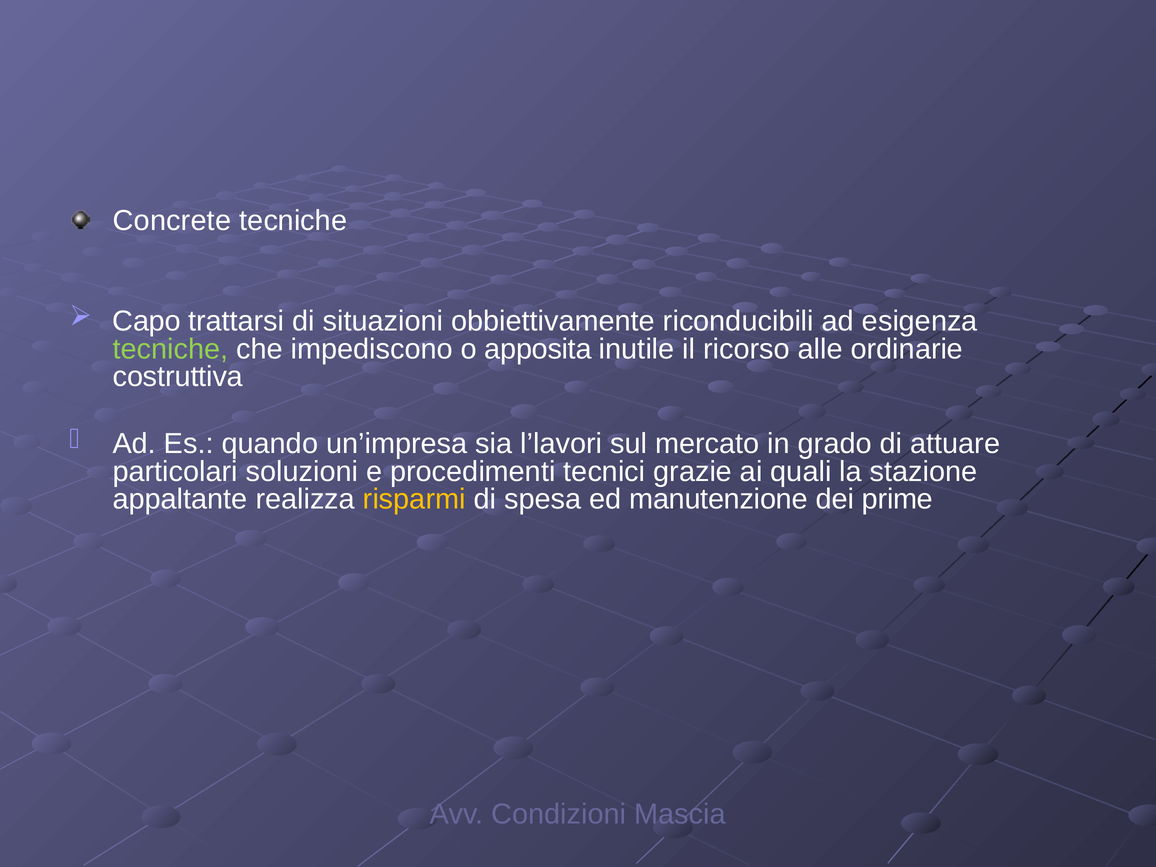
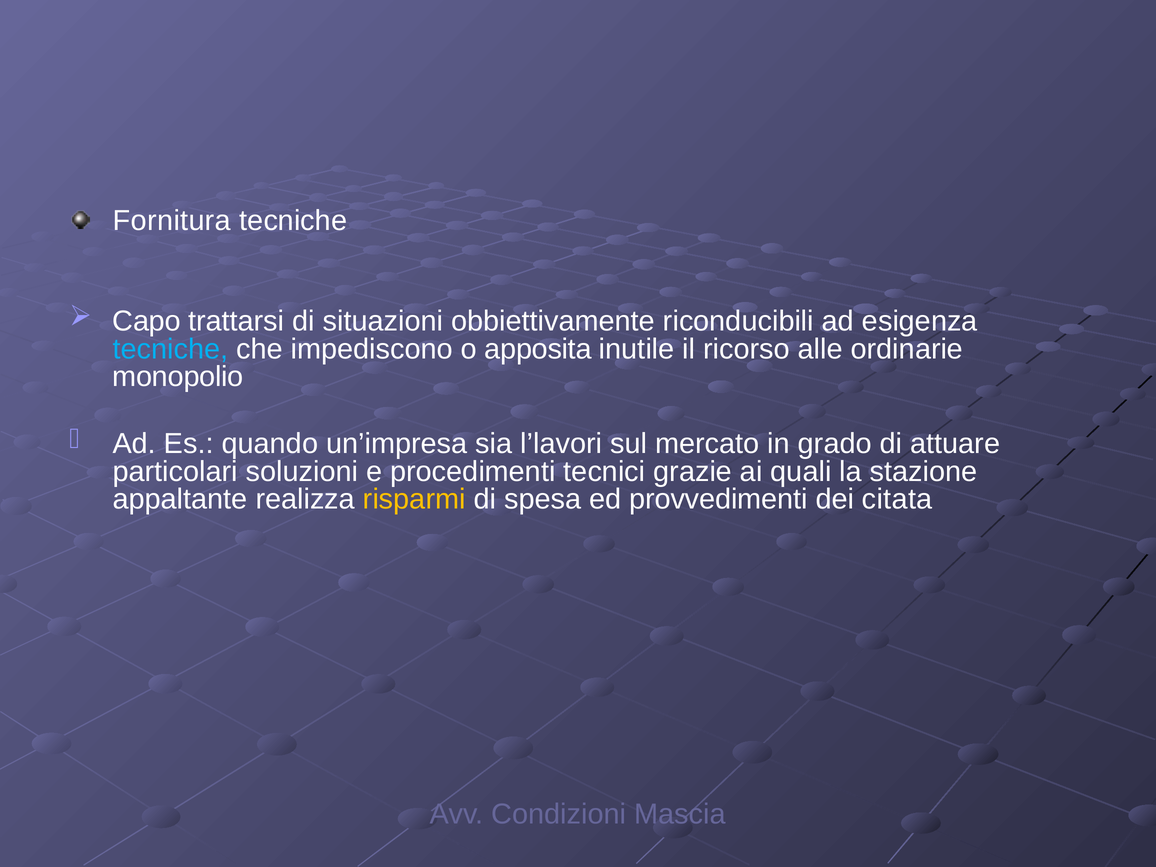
Concrete: Concrete -> Fornitura
tecniche at (170, 349) colour: light green -> light blue
costruttiva: costruttiva -> monopolio
manutenzione: manutenzione -> provvedimenti
prime: prime -> citata
